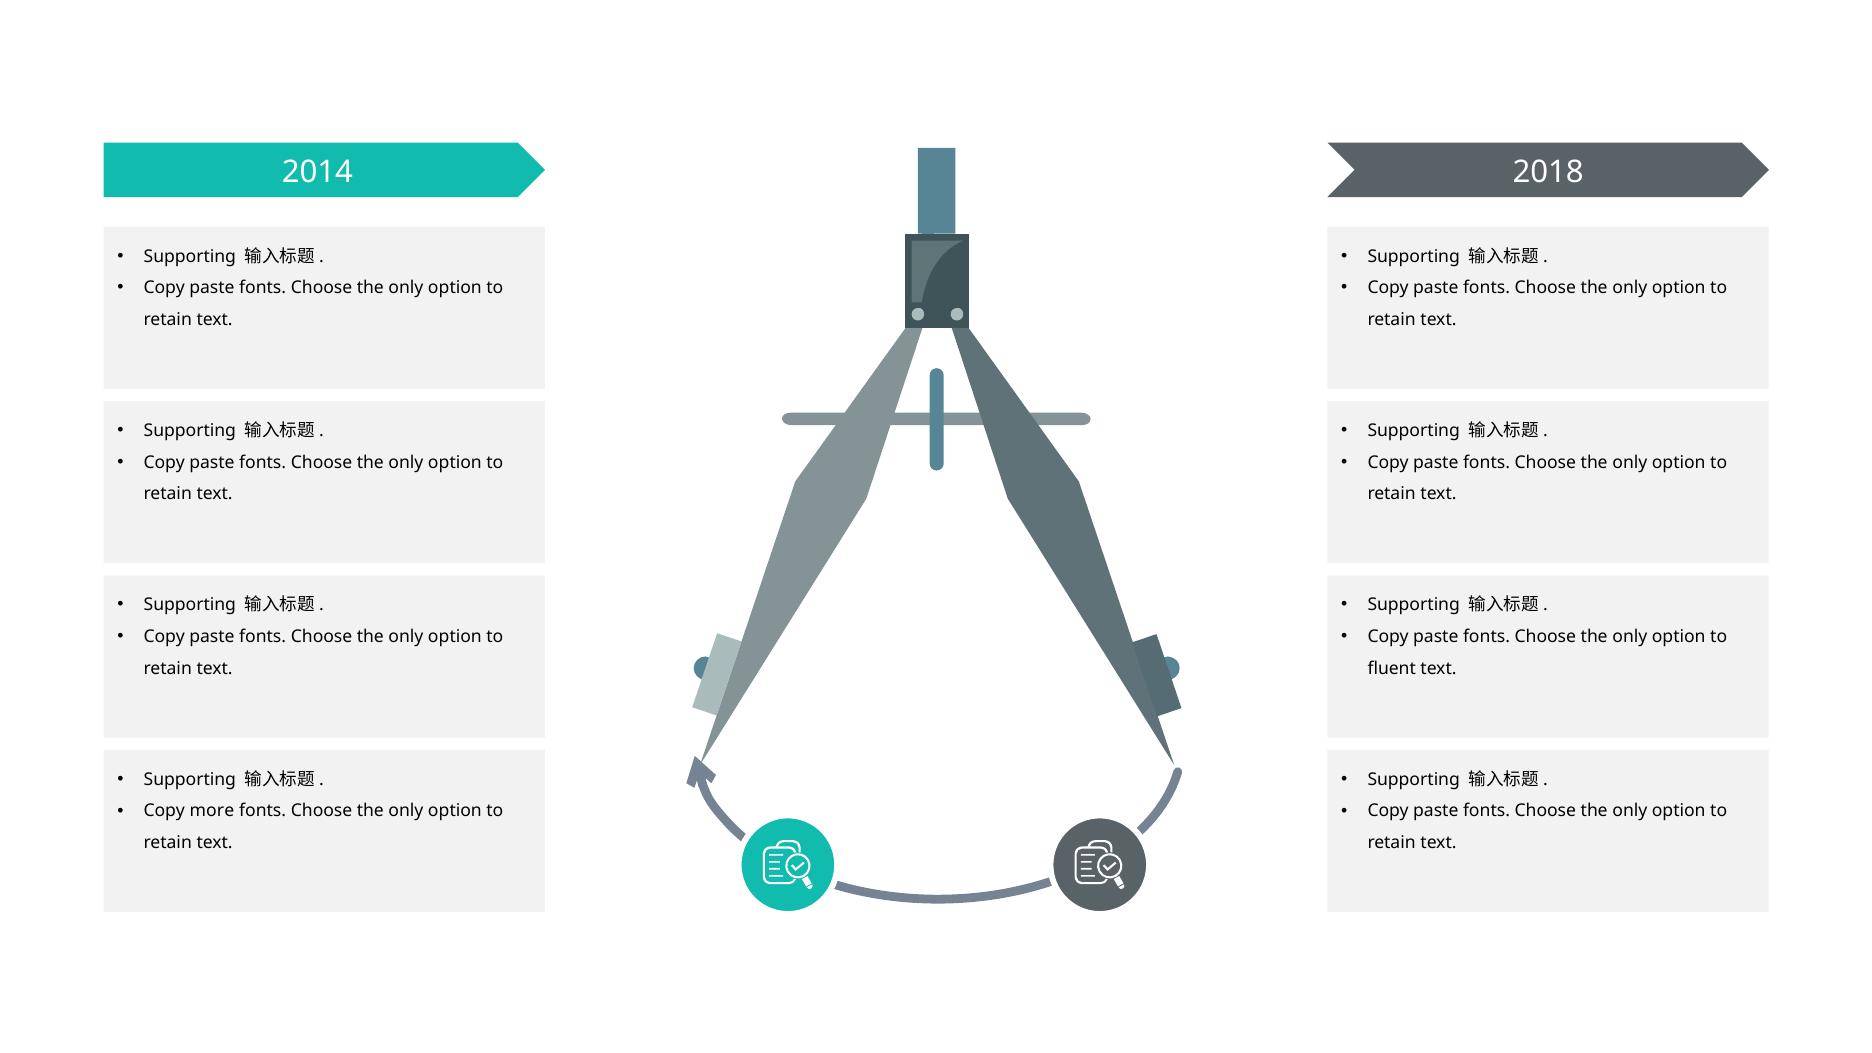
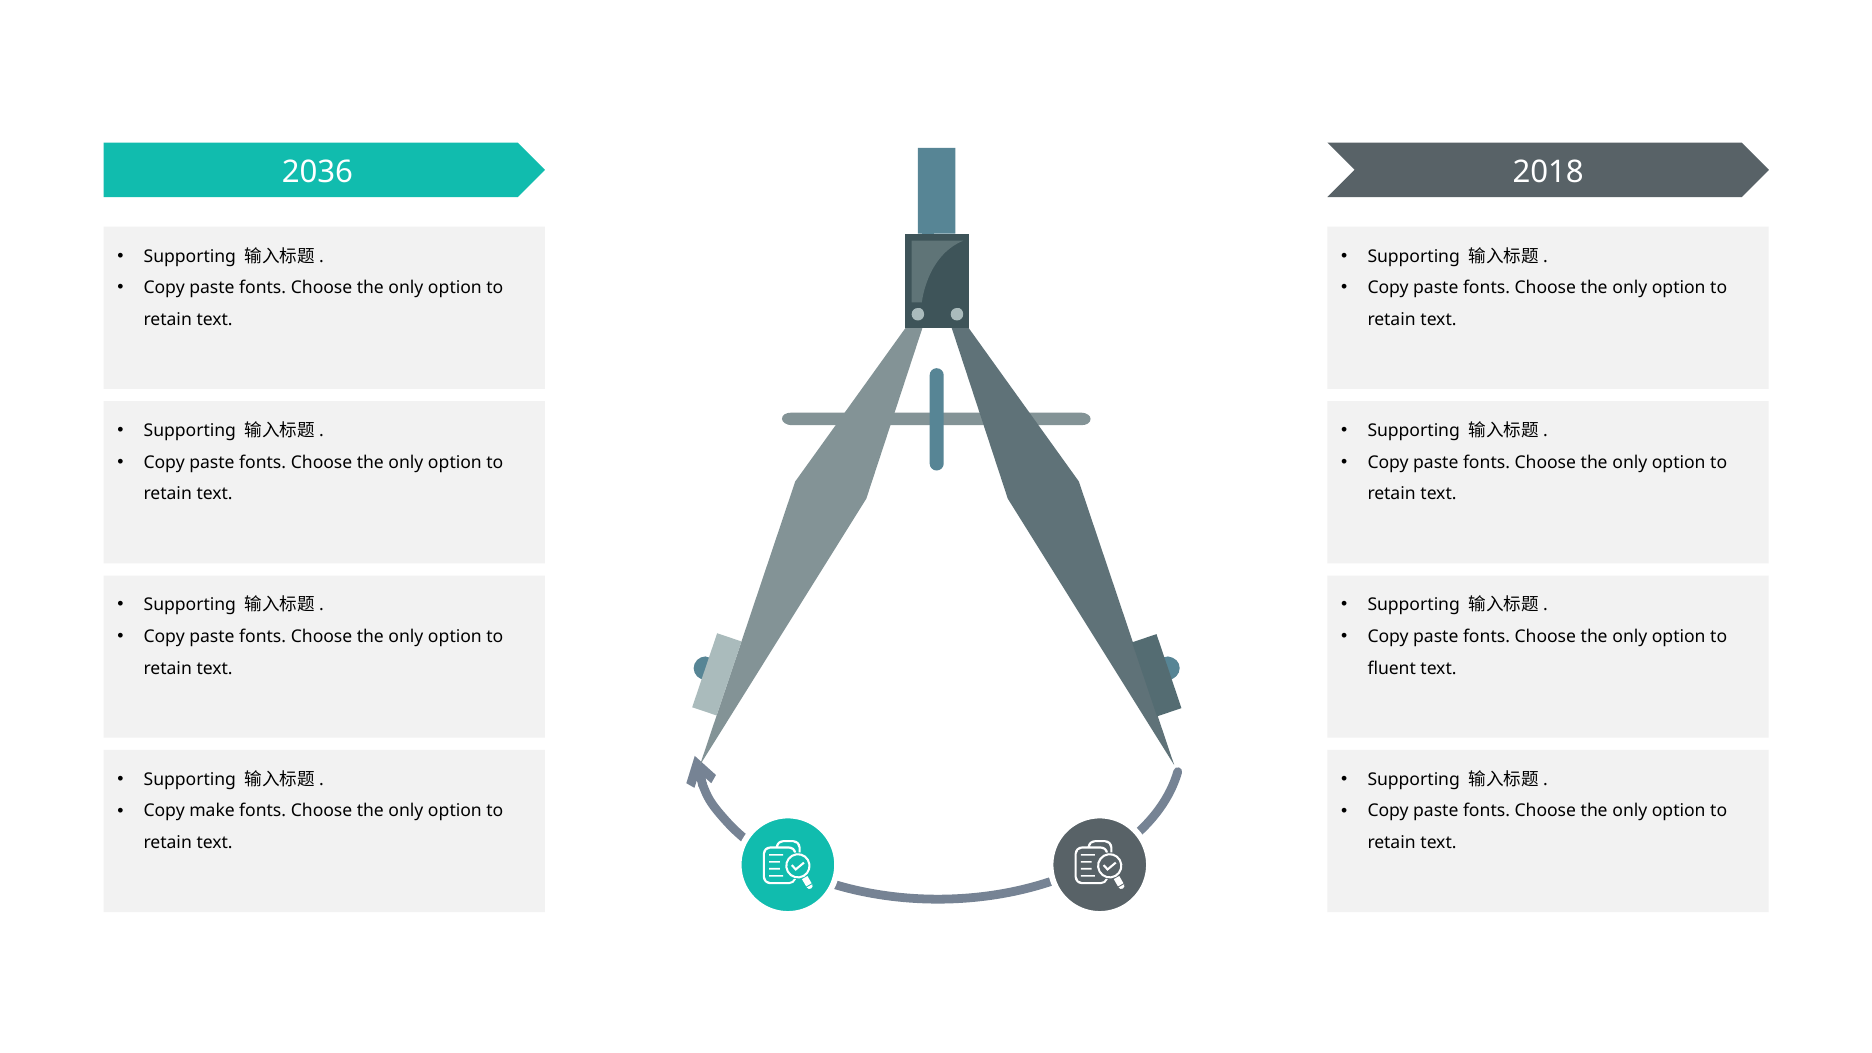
2014: 2014 -> 2036
more: more -> make
